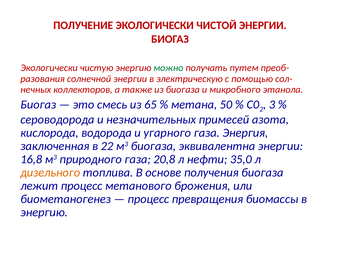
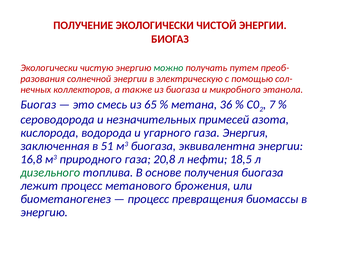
50: 50 -> 36
3: 3 -> 7
22: 22 -> 51
35,0: 35,0 -> 18,5
дизельного colour: orange -> green
